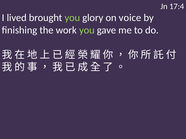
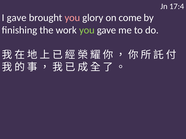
I lived: lived -> gave
you at (72, 18) colour: light green -> pink
voice: voice -> come
